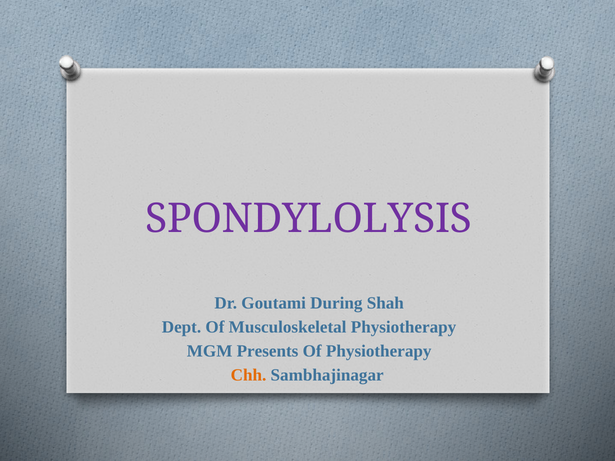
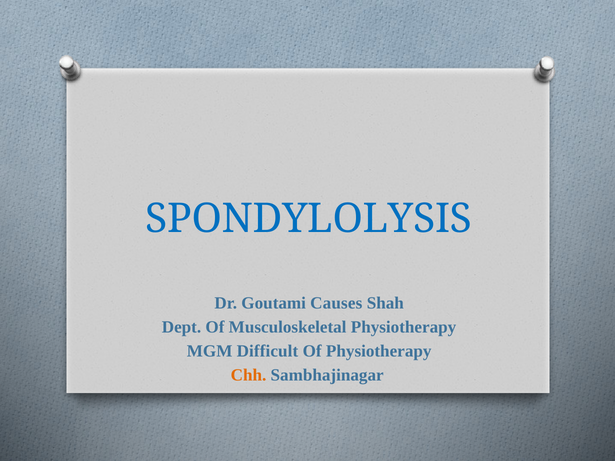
SPONDYLOLYSIS colour: purple -> blue
During: During -> Causes
Presents: Presents -> Difficult
